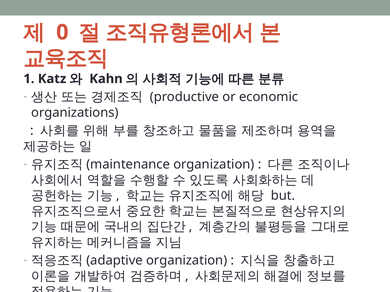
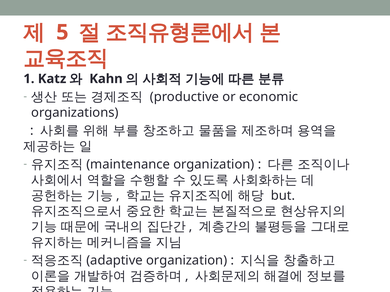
0: 0 -> 5
